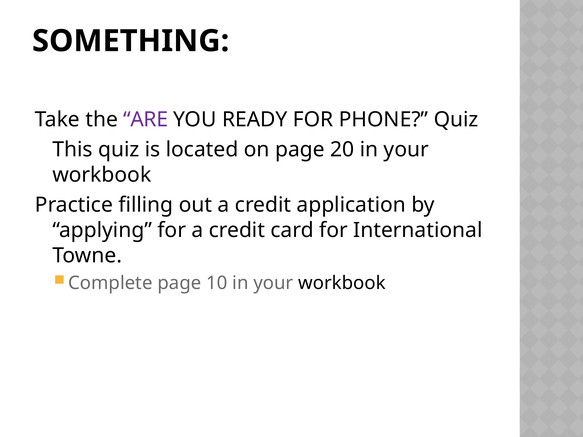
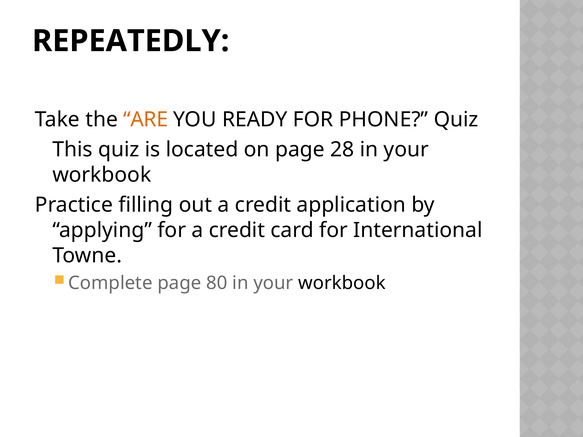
SOMETHING: SOMETHING -> REPEATEDLY
ARE colour: purple -> orange
20: 20 -> 28
10: 10 -> 80
